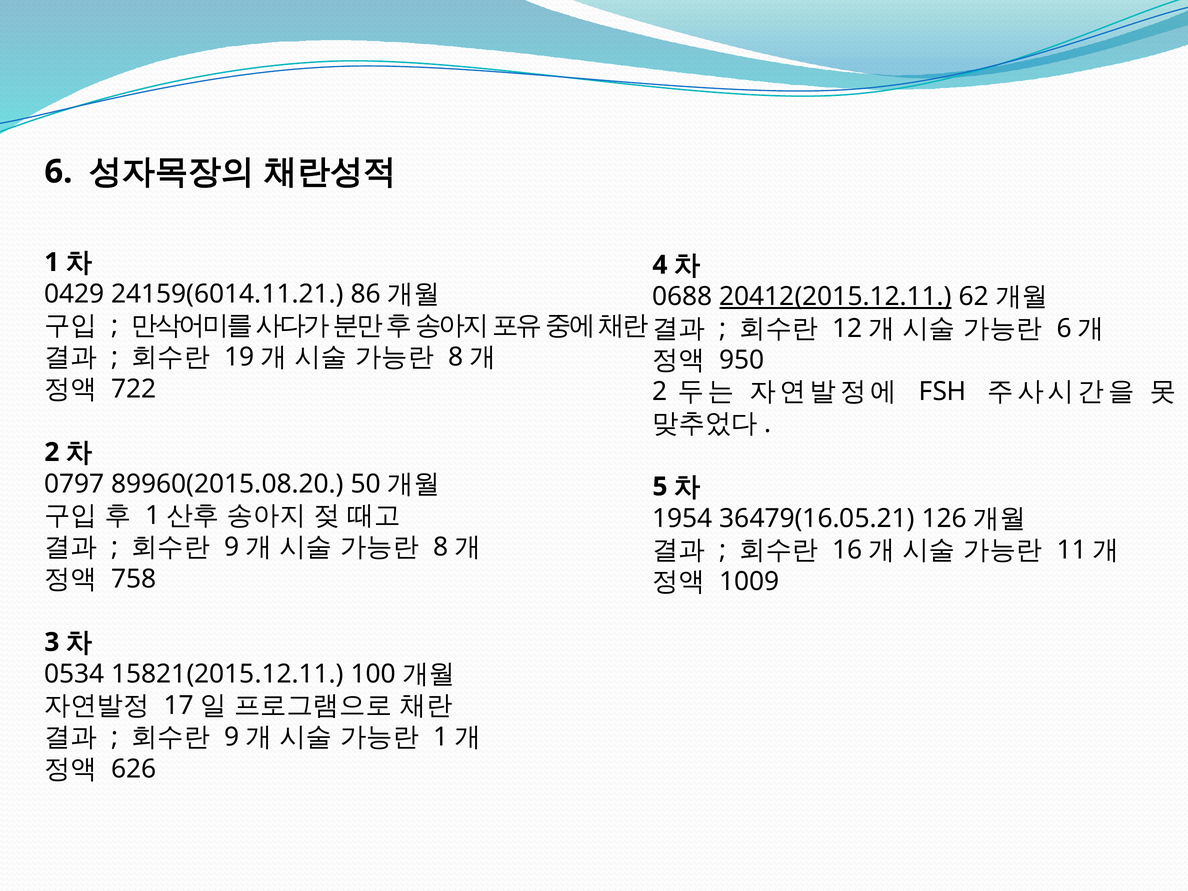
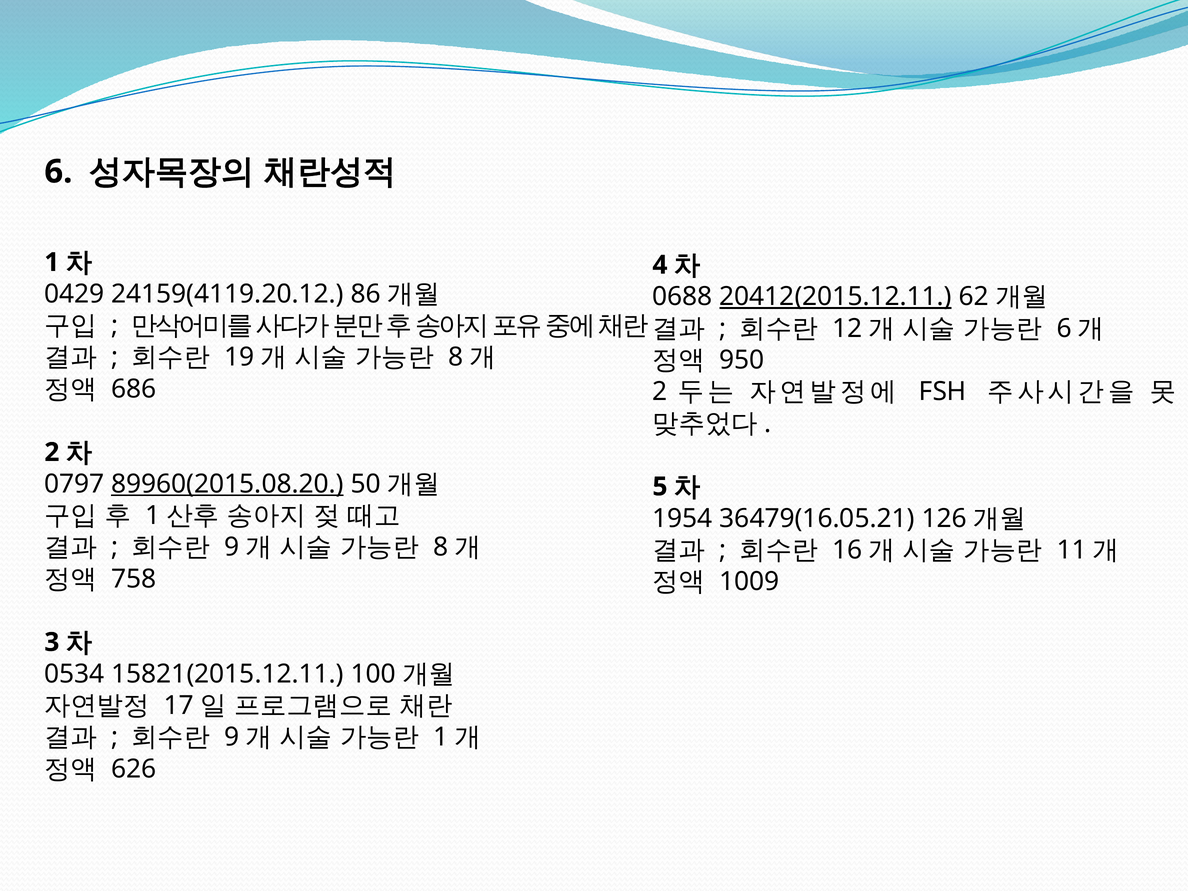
24159(6014.11.21: 24159(6014.11.21 -> 24159(4119.20.12
722: 722 -> 686
89960(2015.08.20 underline: none -> present
